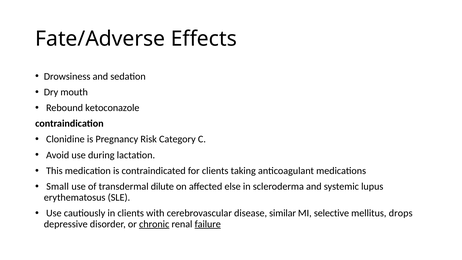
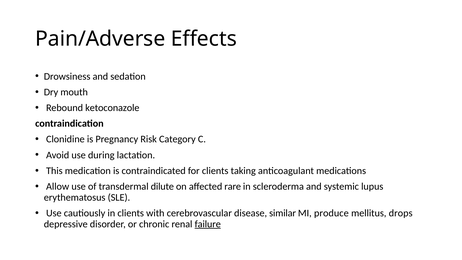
Fate/Adverse: Fate/Adverse -> Pain/Adverse
Small: Small -> Allow
else: else -> rare
selective: selective -> produce
chronic underline: present -> none
